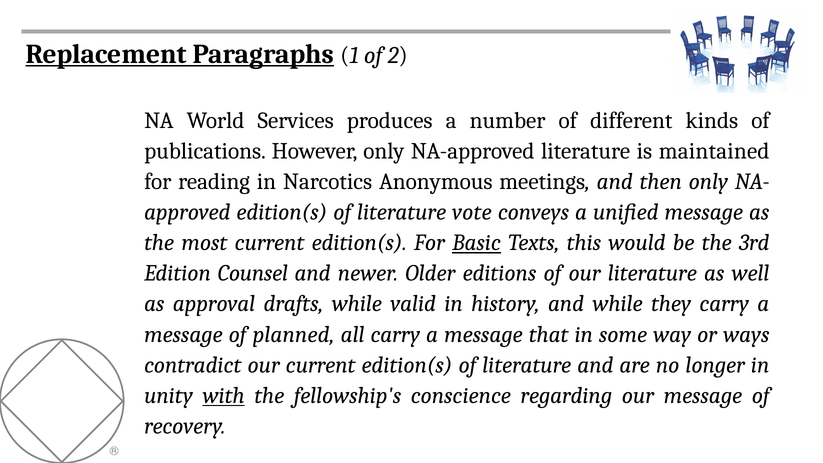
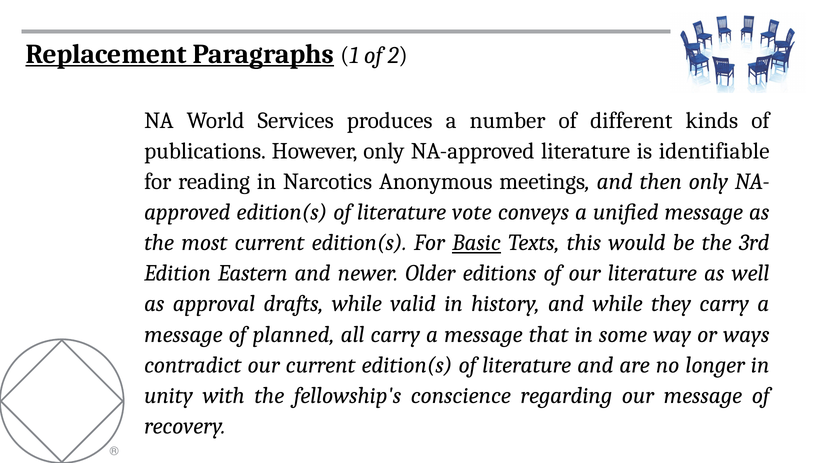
maintained: maintained -> identifiable
Counsel: Counsel -> Eastern
with underline: present -> none
